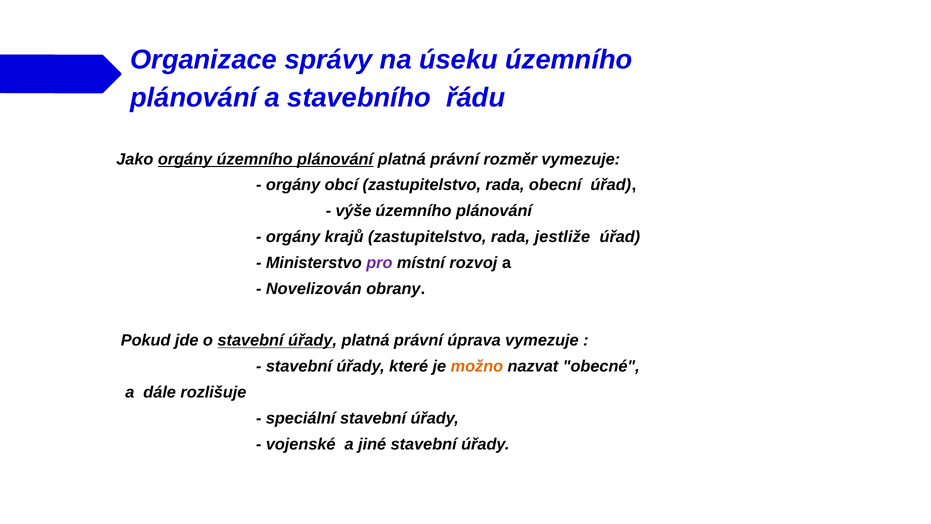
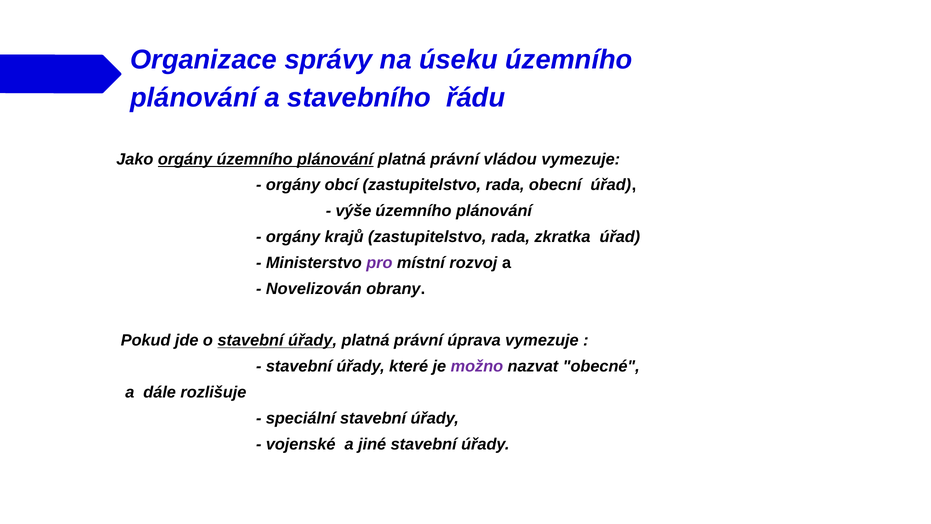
rozměr: rozměr -> vládou
jestliže: jestliže -> zkratka
možno colour: orange -> purple
